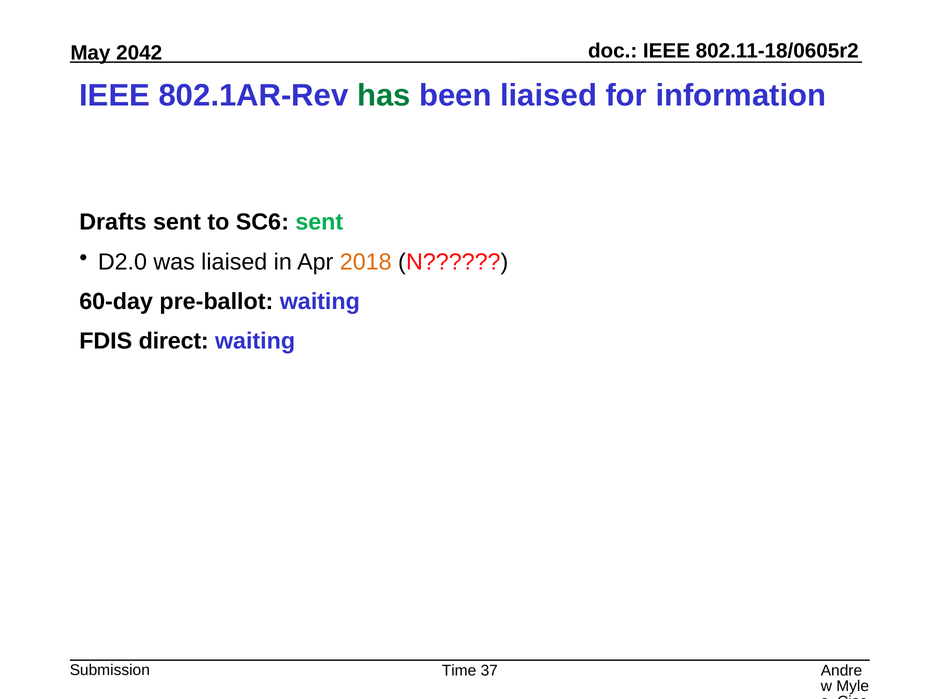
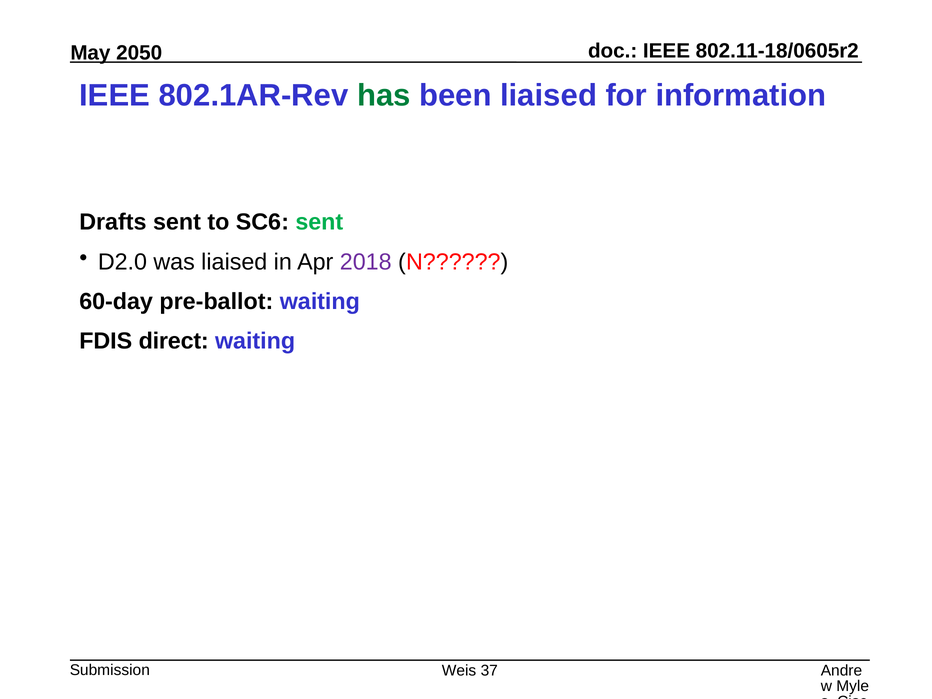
2042: 2042 -> 2050
2018 colour: orange -> purple
Time: Time -> Weis
